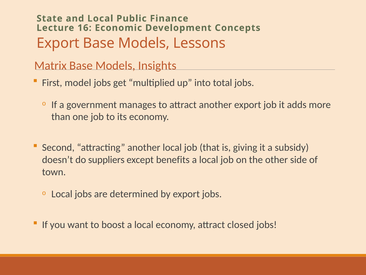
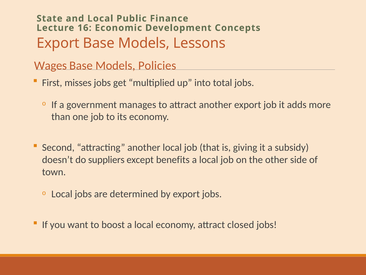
Matrix: Matrix -> Wages
Insights: Insights -> Policies
model: model -> misses
